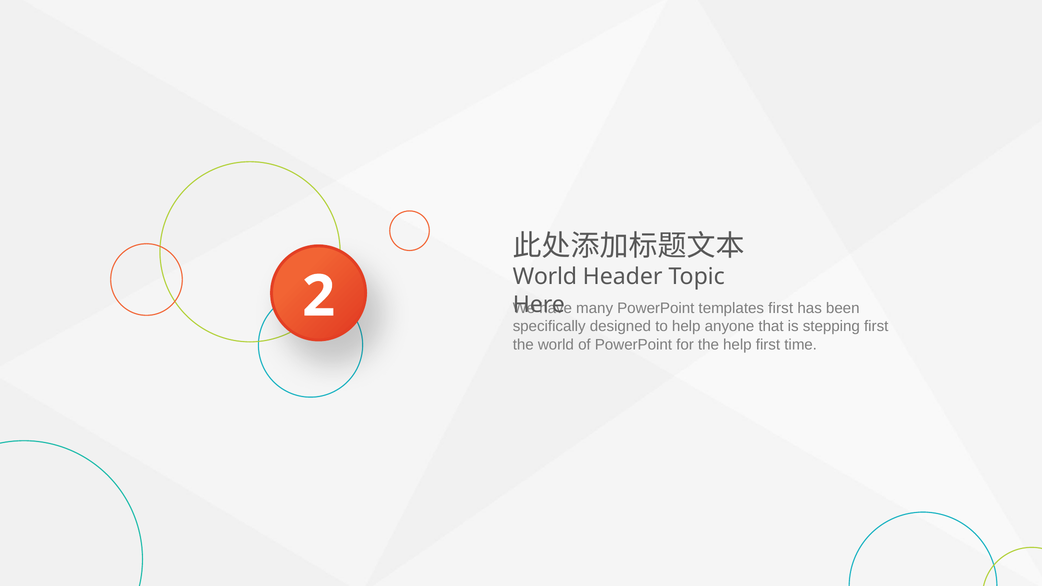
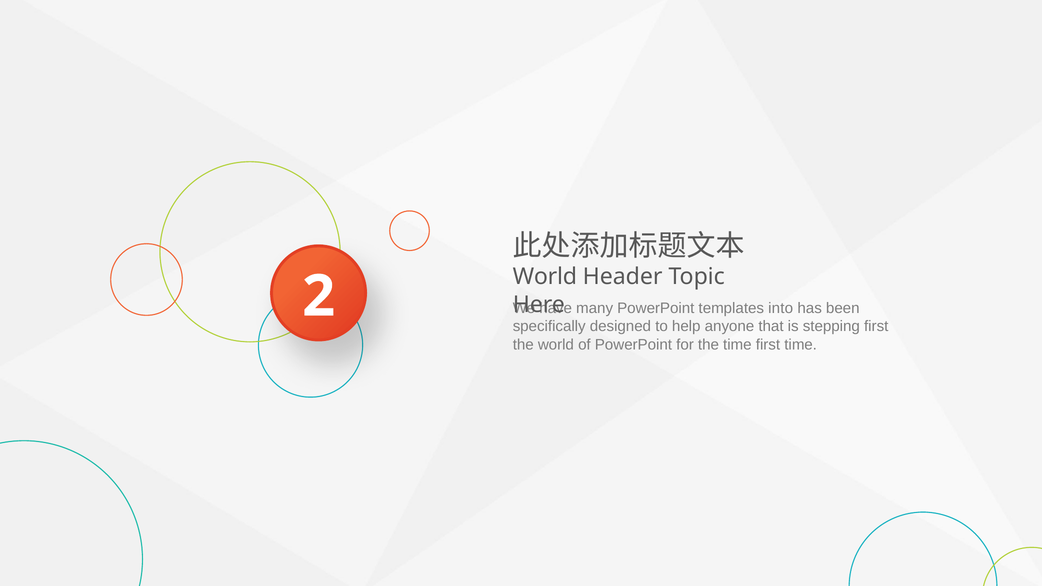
templates first: first -> into
the help: help -> time
